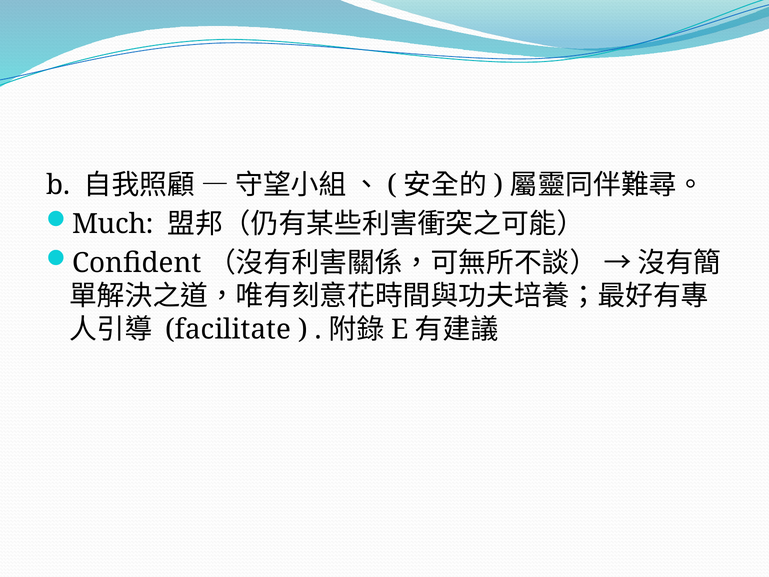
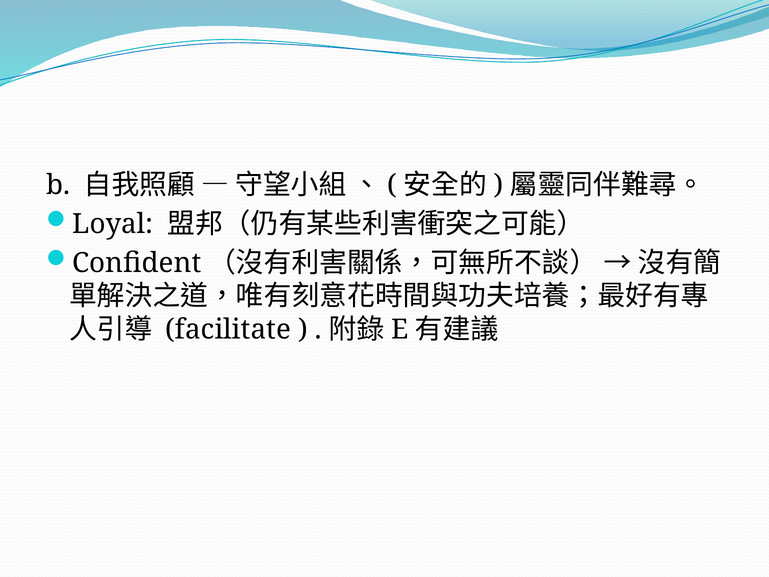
Much: Much -> Loyal
